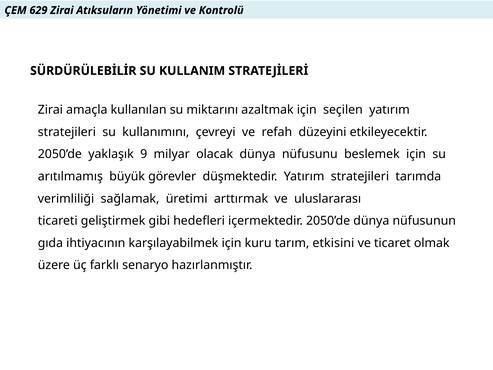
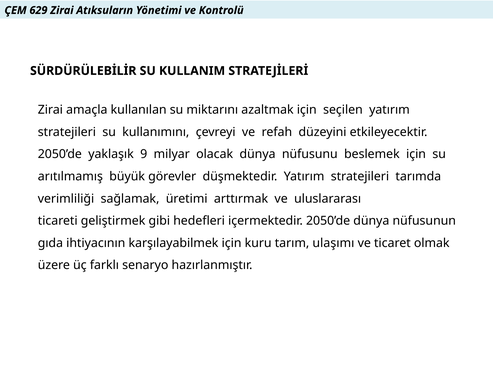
etkisini: etkisini -> ulaşımı
